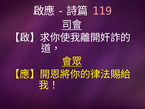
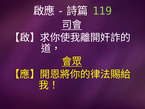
119 colour: pink -> light green
